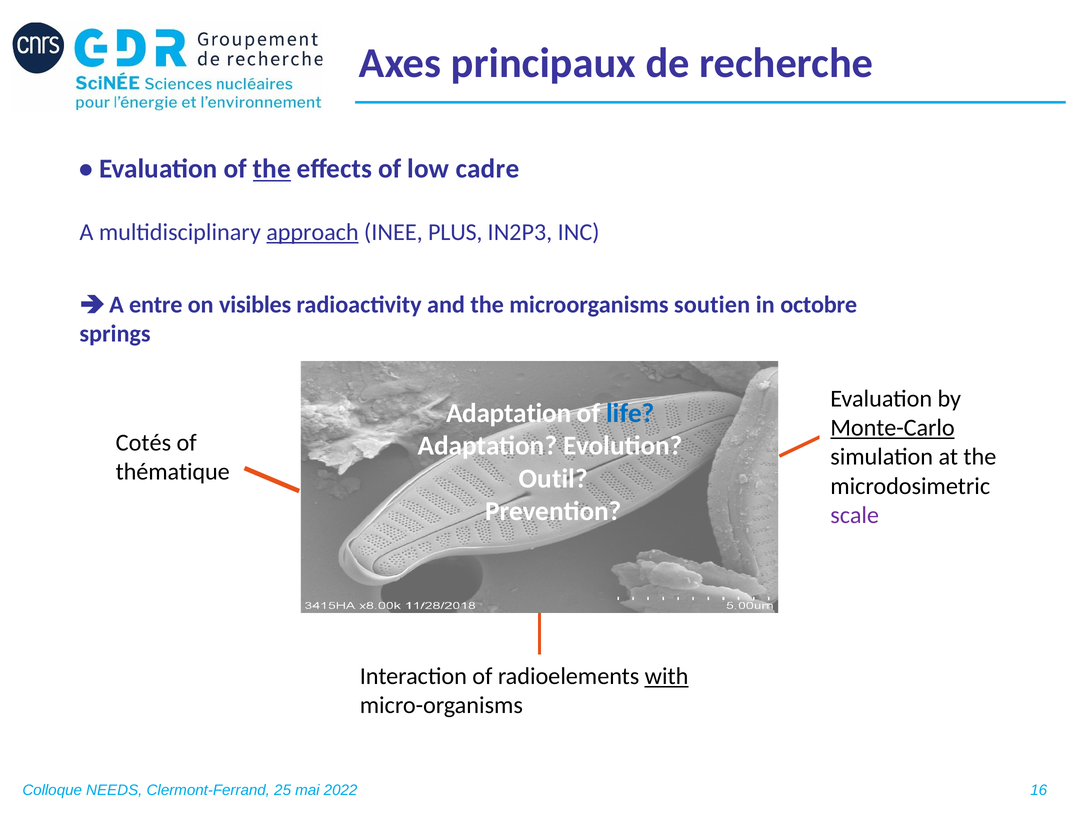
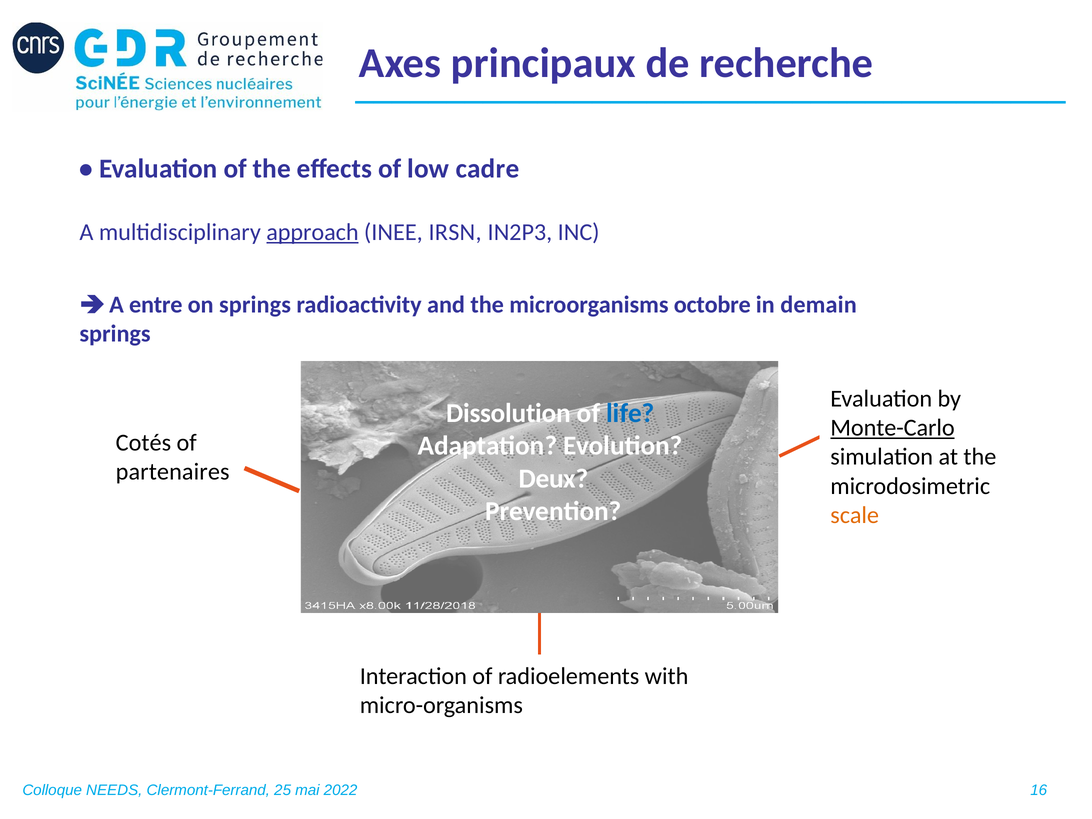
the at (272, 169) underline: present -> none
PLUS: PLUS -> IRSN
on visibles: visibles -> springs
soutien: soutien -> octobre
octobre: octobre -> demain
Adaptation at (509, 413): Adaptation -> Dissolution
thématique: thématique -> partenaires
Outil: Outil -> Deux
scale colour: purple -> orange
with underline: present -> none
